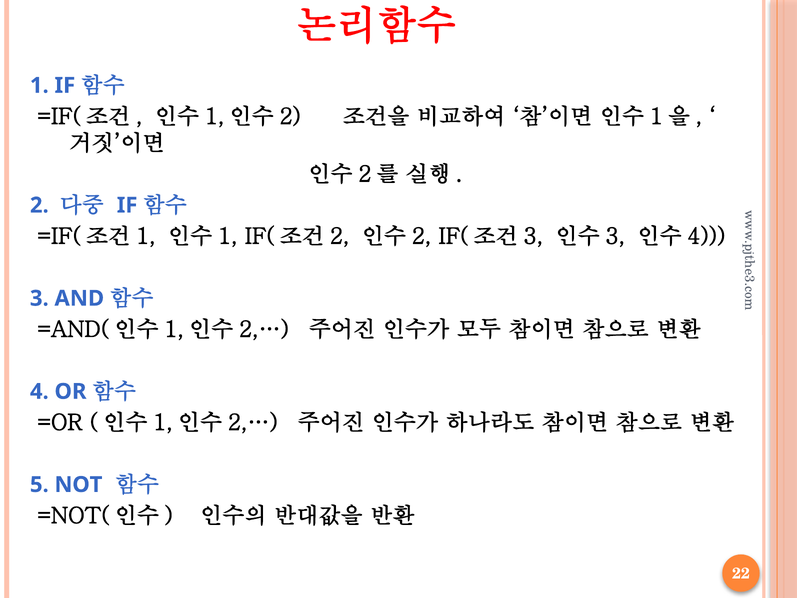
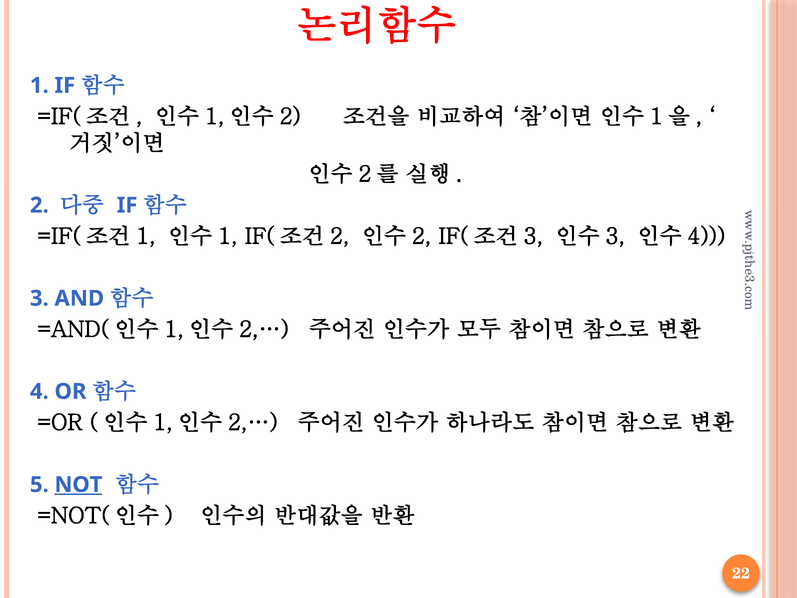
NOT underline: none -> present
